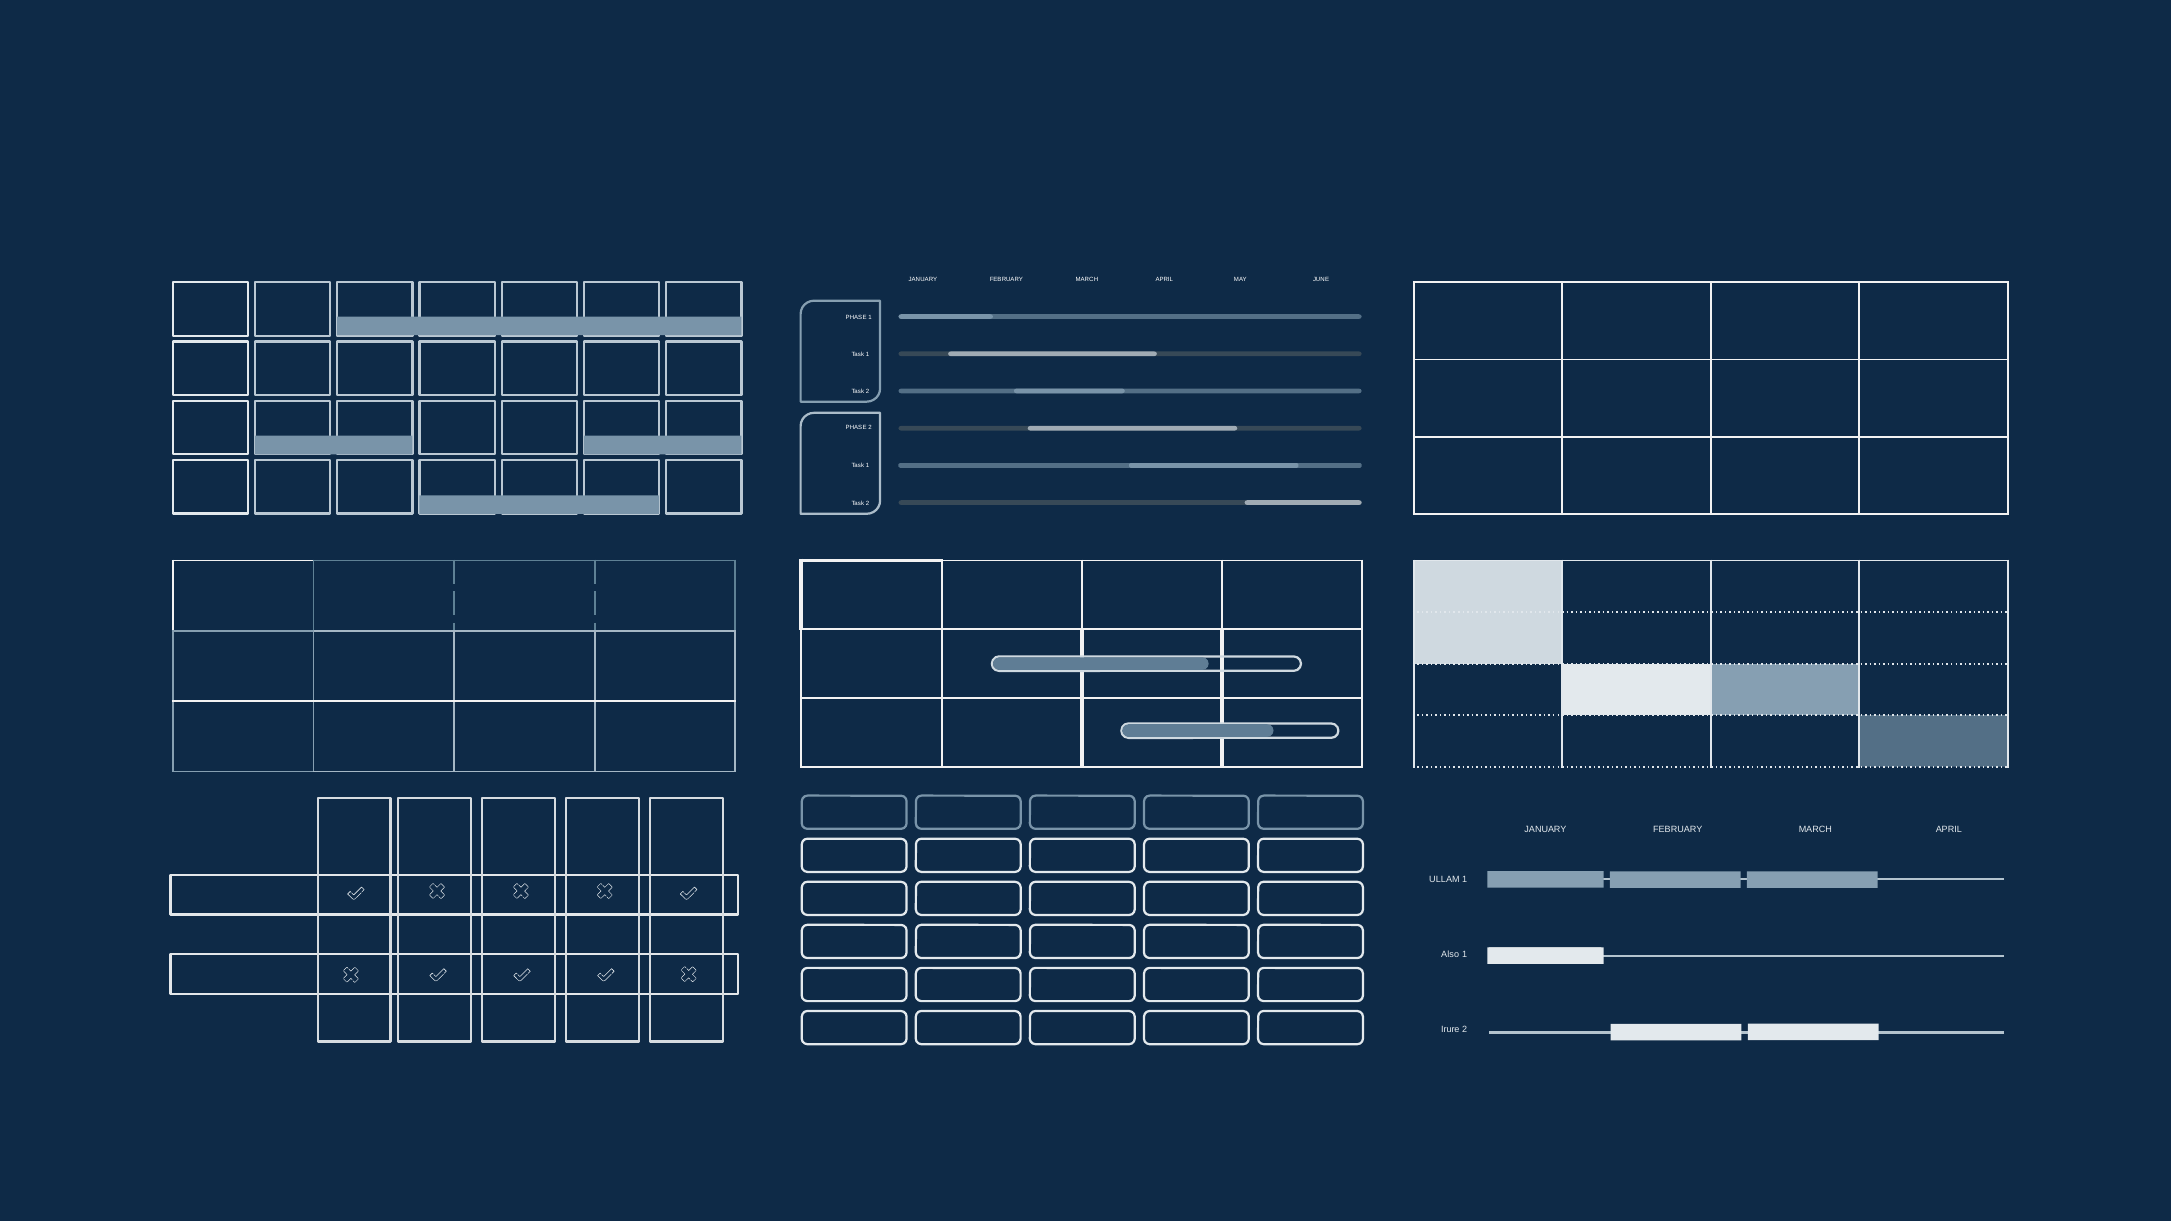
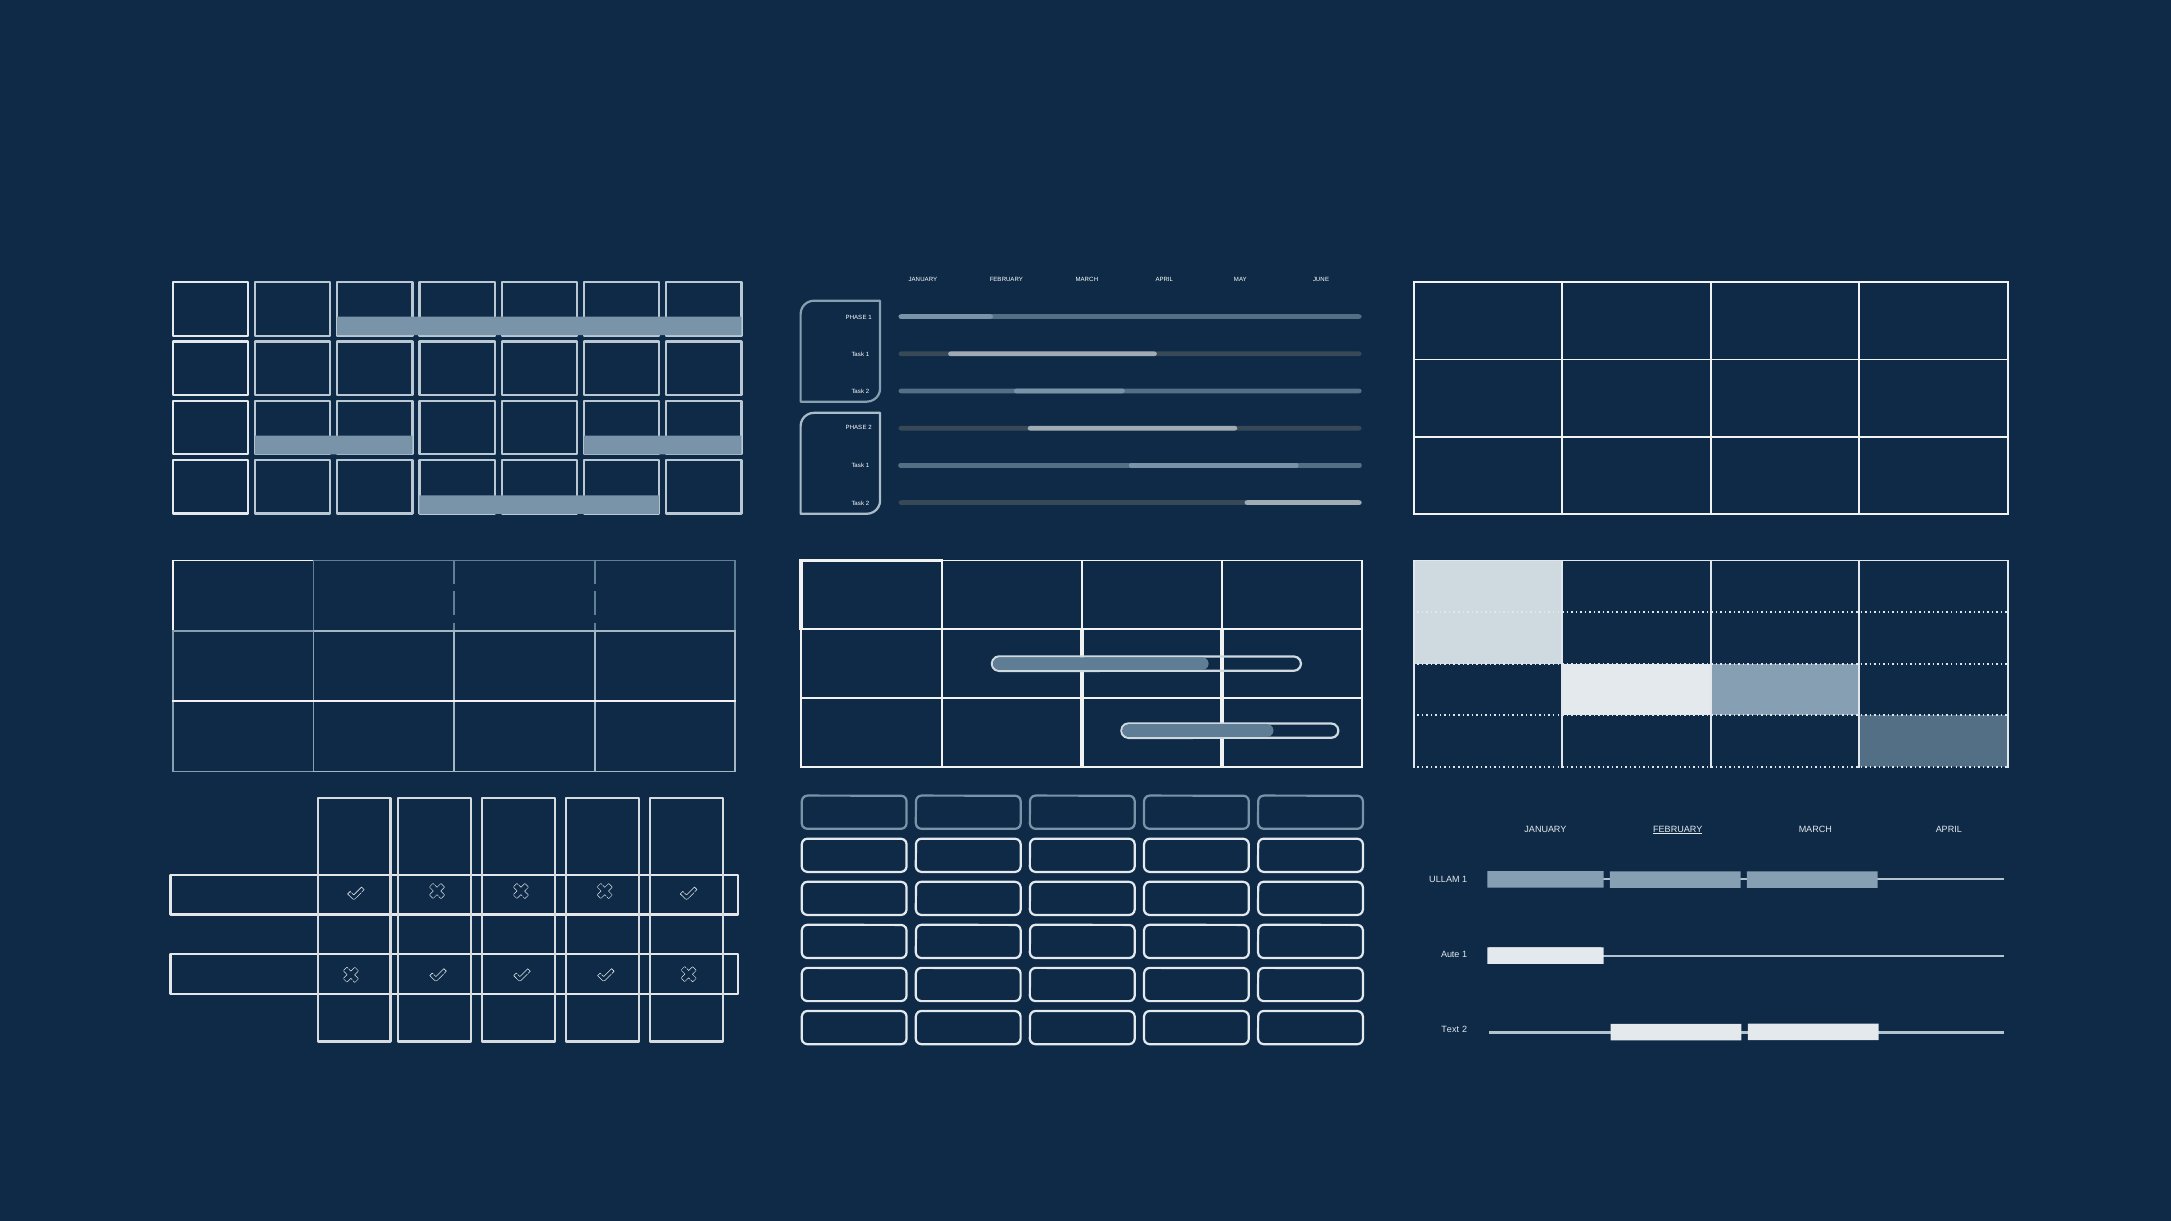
FEBRUARY at (1678, 830) underline: none -> present
Also: Also -> Aute
Irure: Irure -> Text
